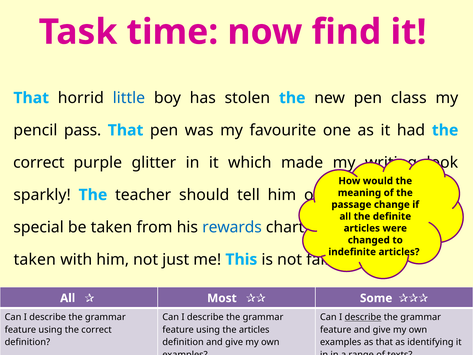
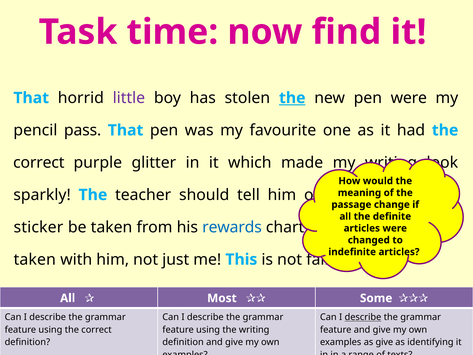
little colour: blue -> purple
the at (292, 98) underline: none -> present
pen class: class -> were
special at (39, 227): special -> sticker
the articles: articles -> writing
as that: that -> give
